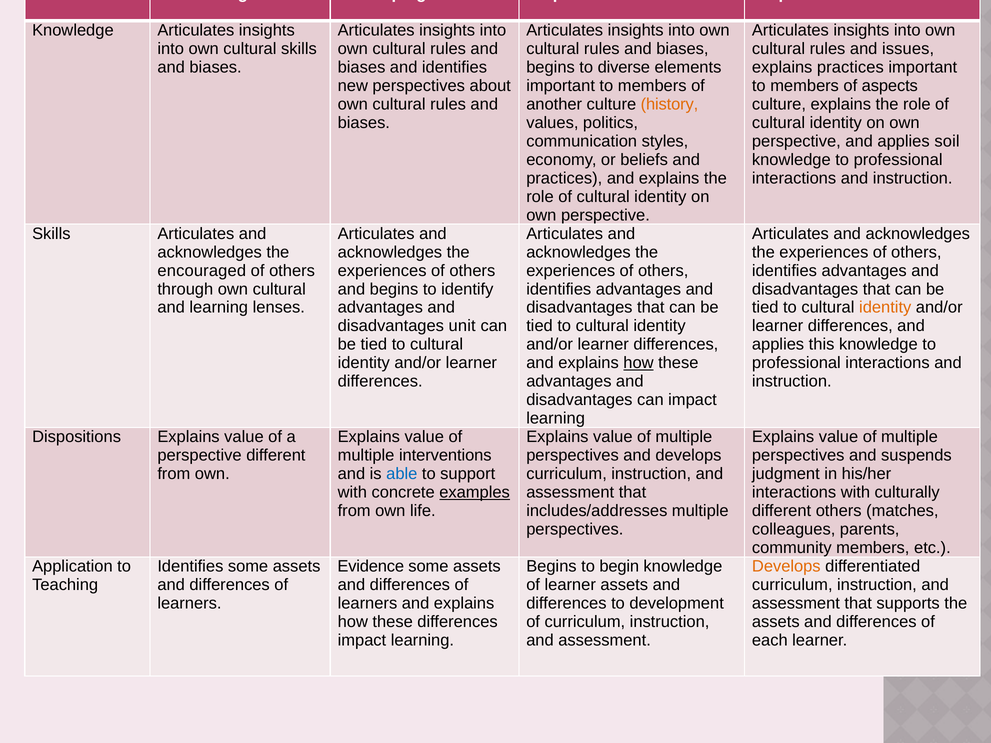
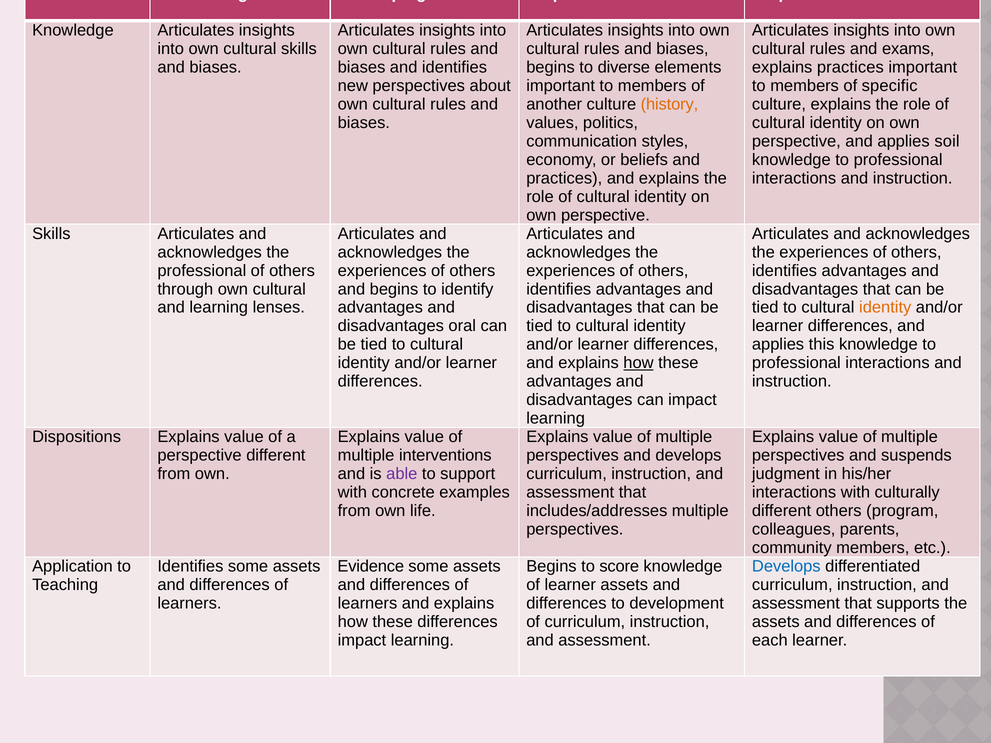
issues: issues -> exams
aspects: aspects -> specific
encouraged at (202, 271): encouraged -> professional
unit: unit -> oral
able colour: blue -> purple
examples underline: present -> none
matches: matches -> program
begin: begin -> score
Develops at (786, 567) colour: orange -> blue
